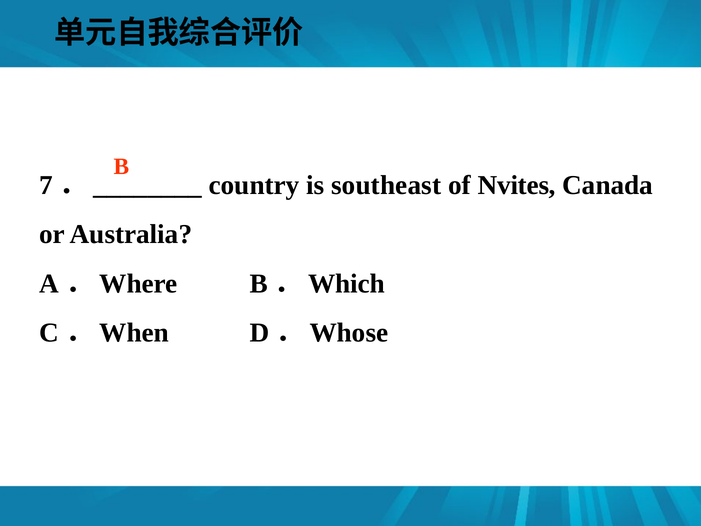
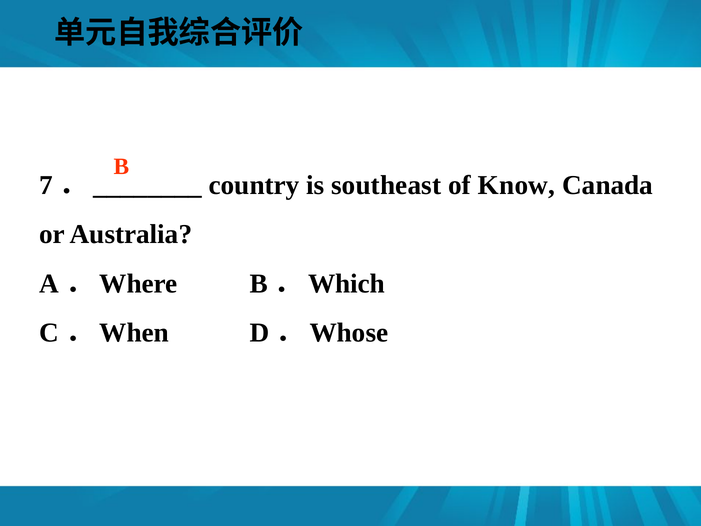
Nvites: Nvites -> Know
